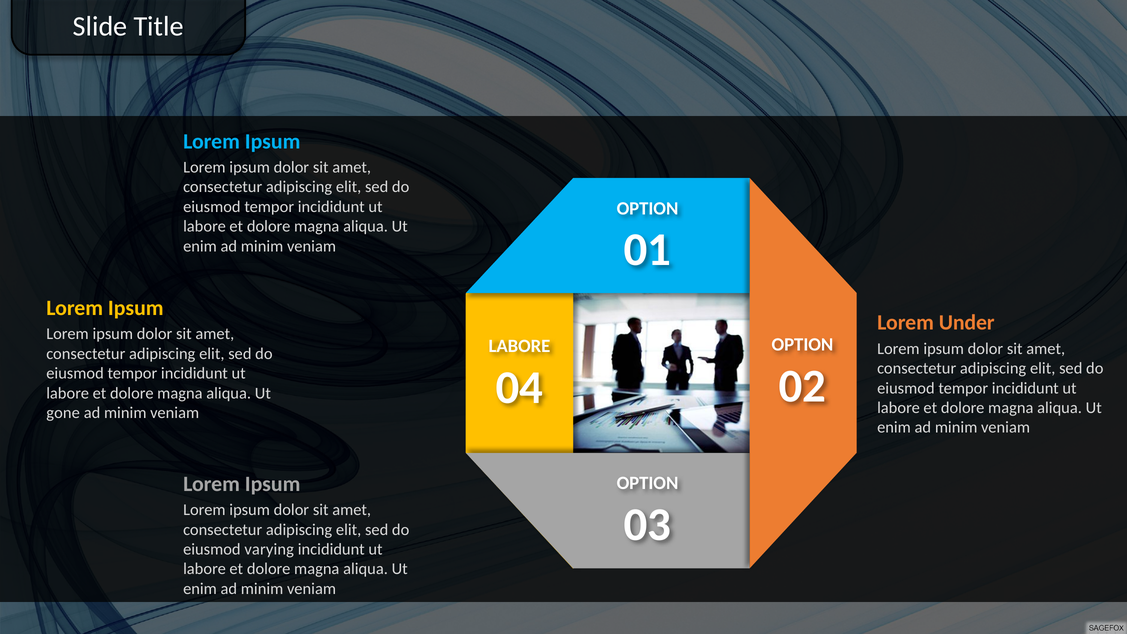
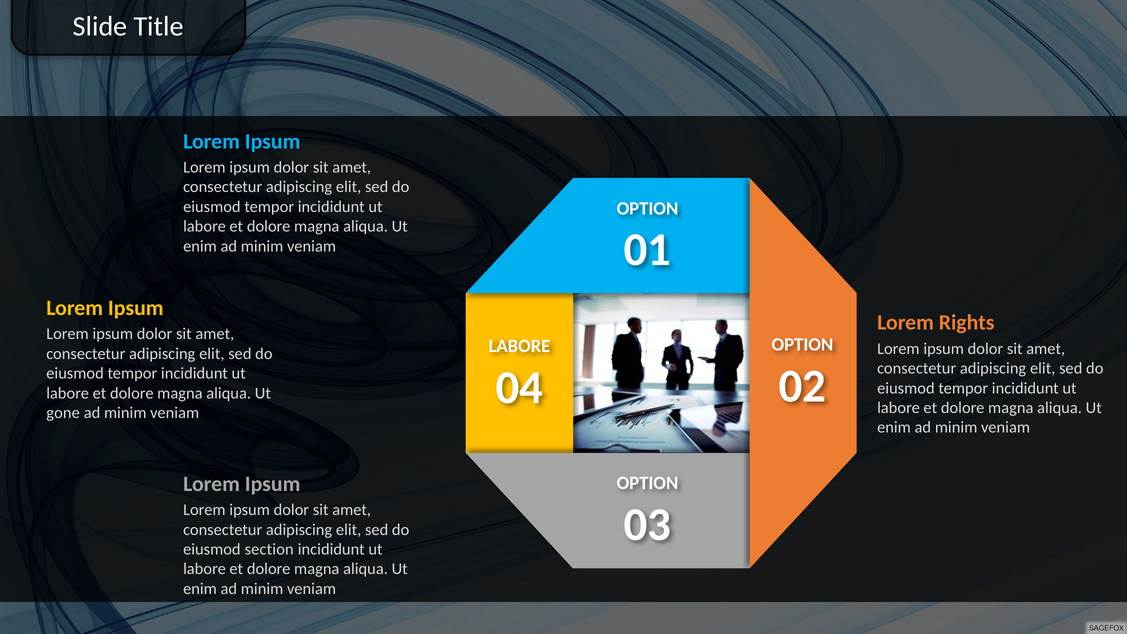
Under: Under -> Rights
varying: varying -> section
